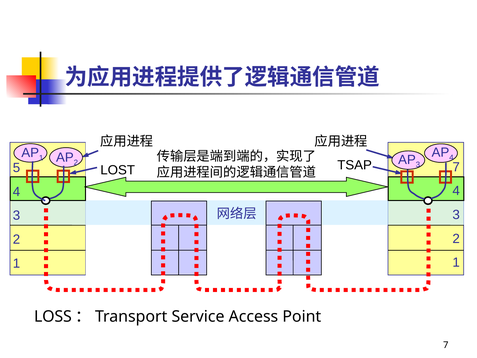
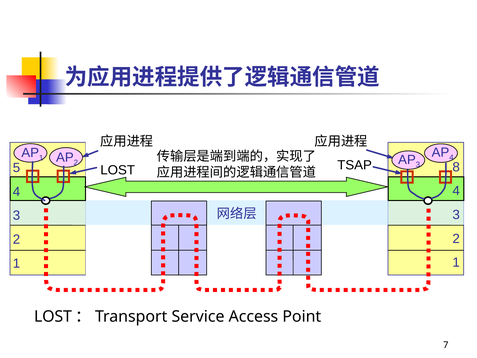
TSAP 7: 7 -> 8
LOSS at (53, 316): LOSS -> LOST
